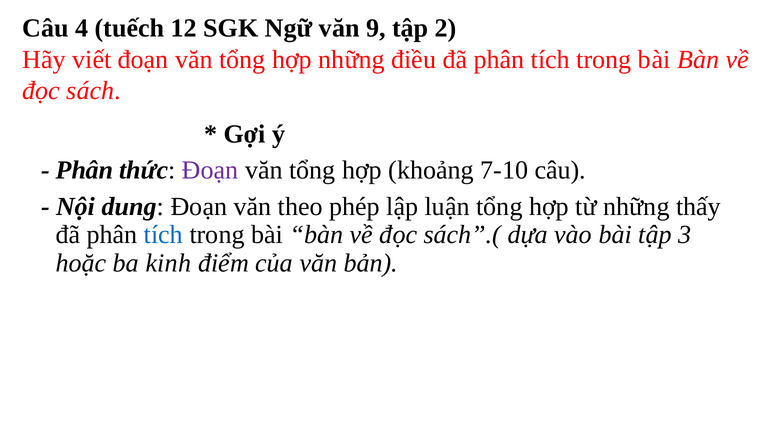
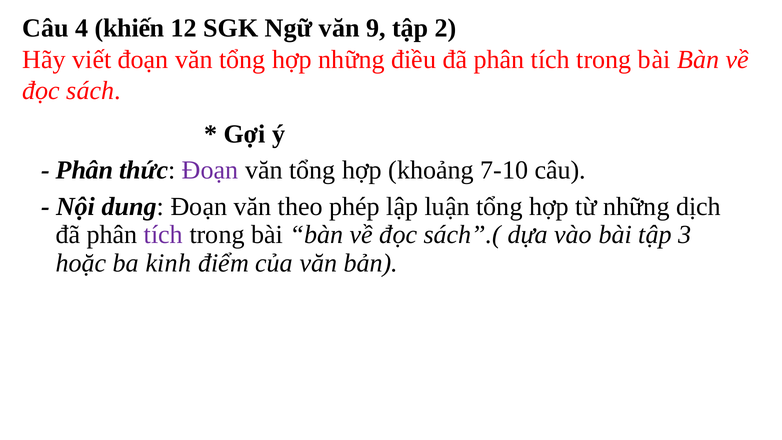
tuếch: tuếch -> khiến
thấy: thấy -> dịch
tích at (163, 235) colour: blue -> purple
